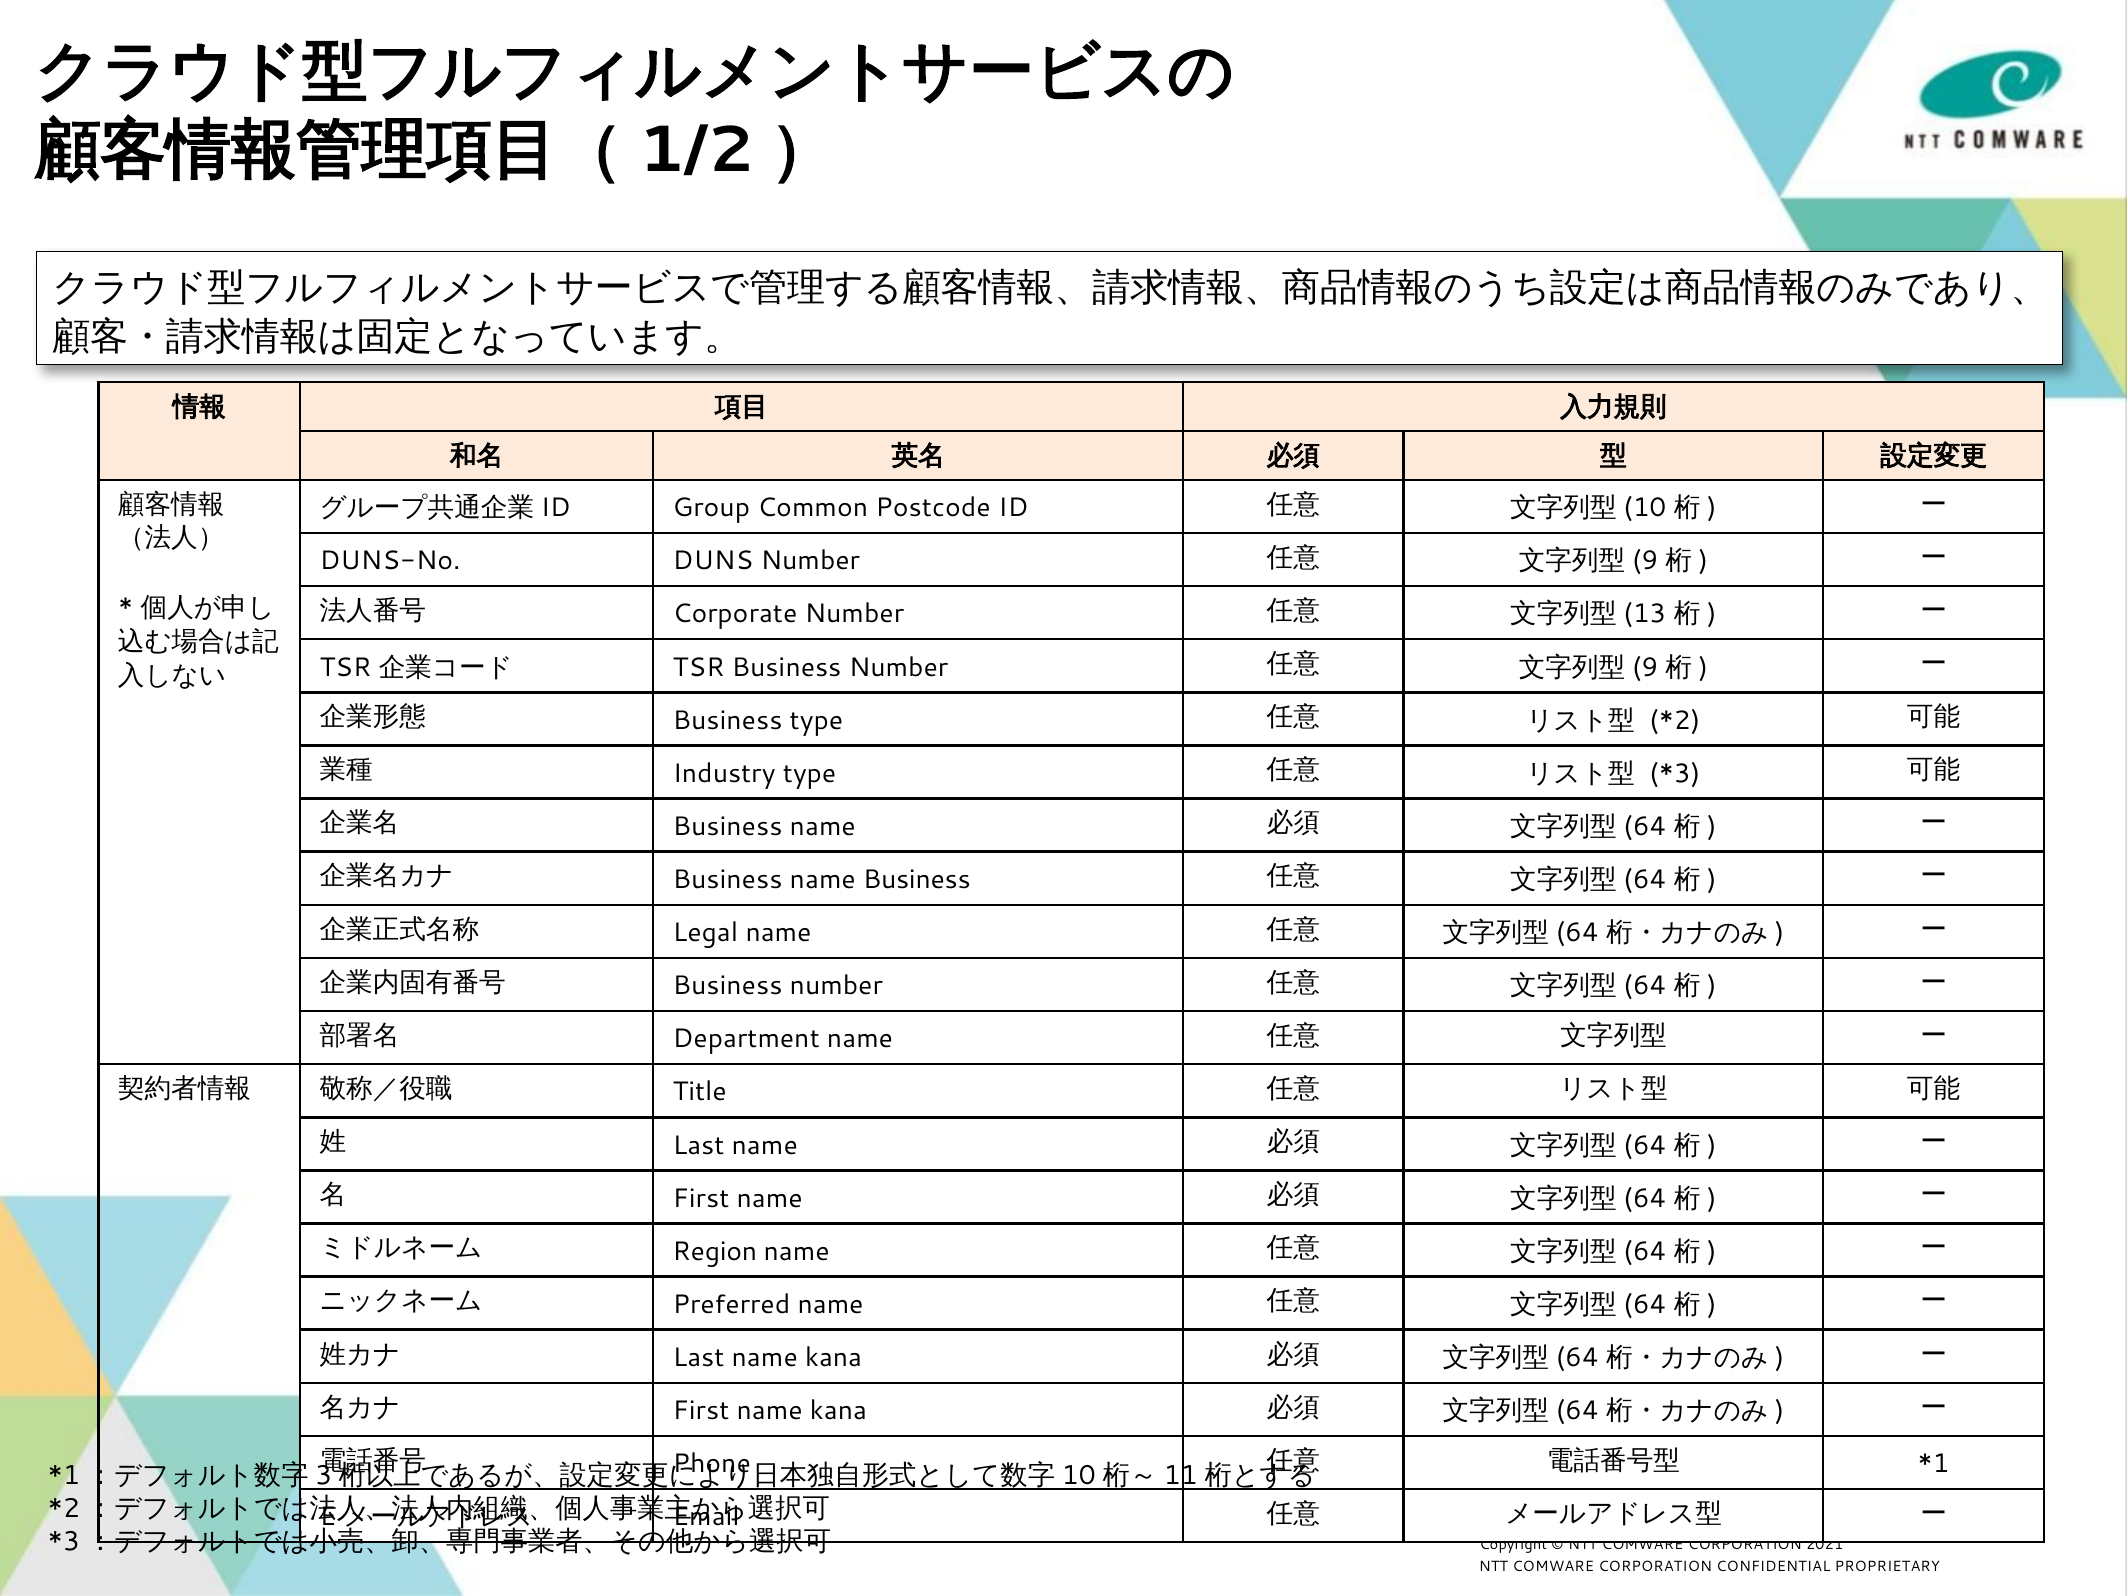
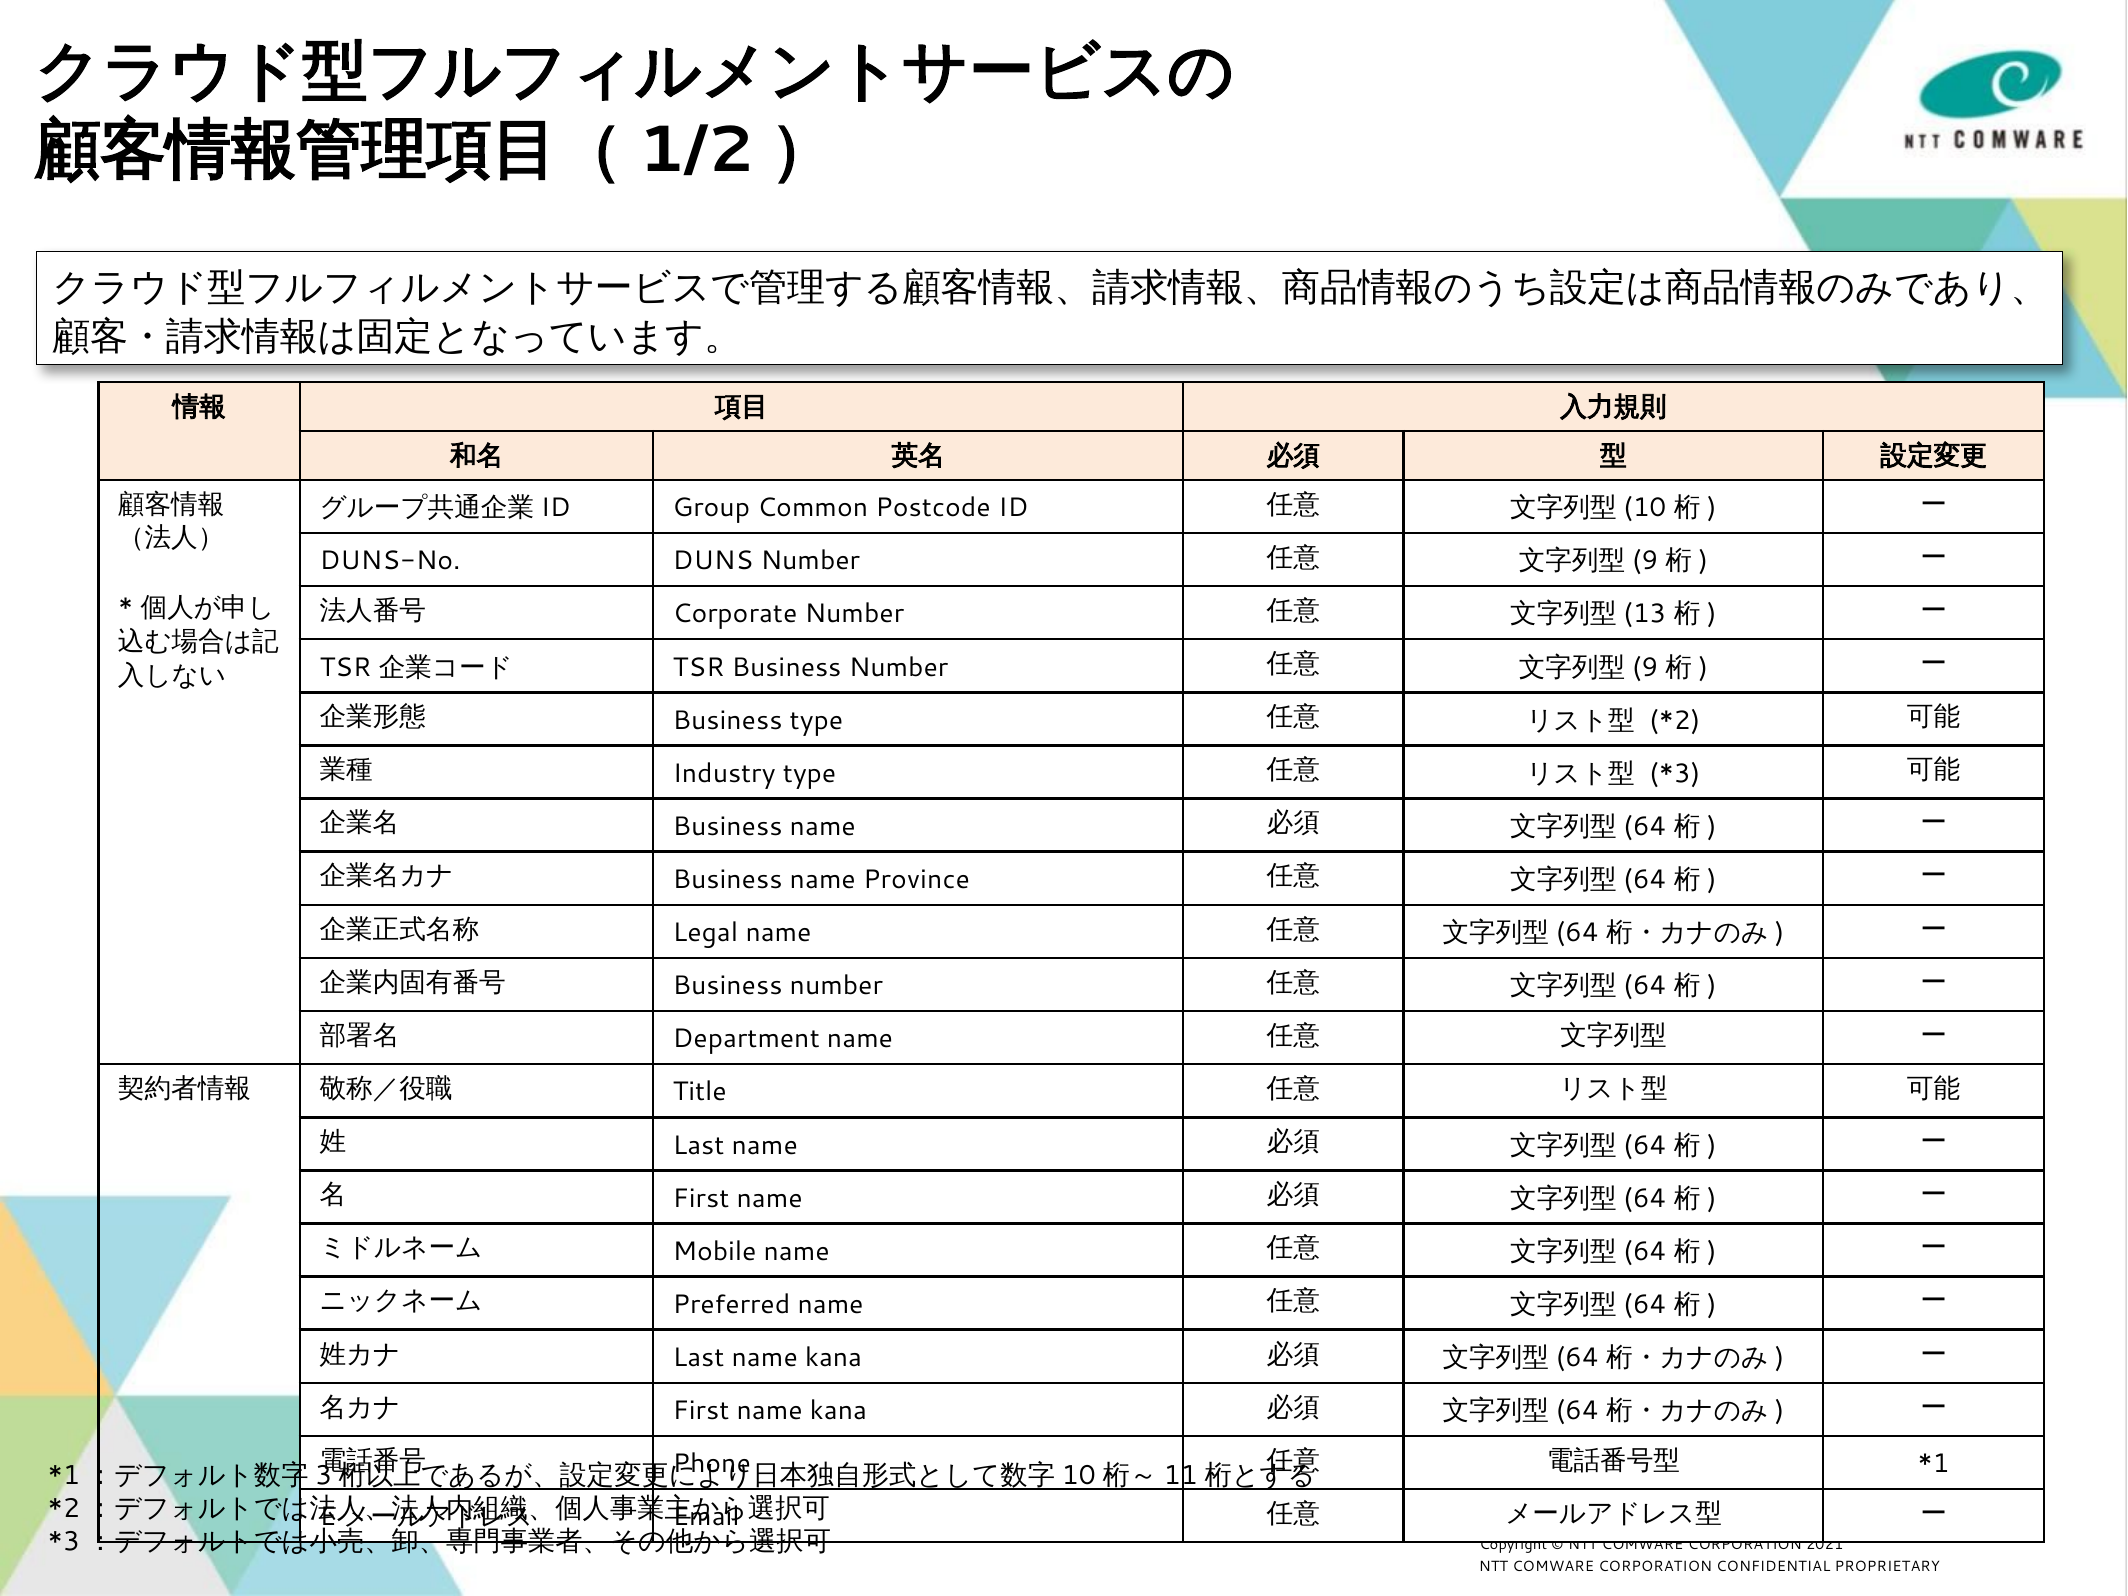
name Business: Business -> Province
Region: Region -> Mobile
